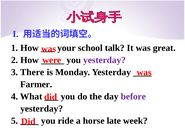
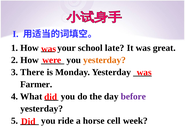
talk: talk -> late
yesterday at (105, 60) colour: purple -> orange
late: late -> cell
